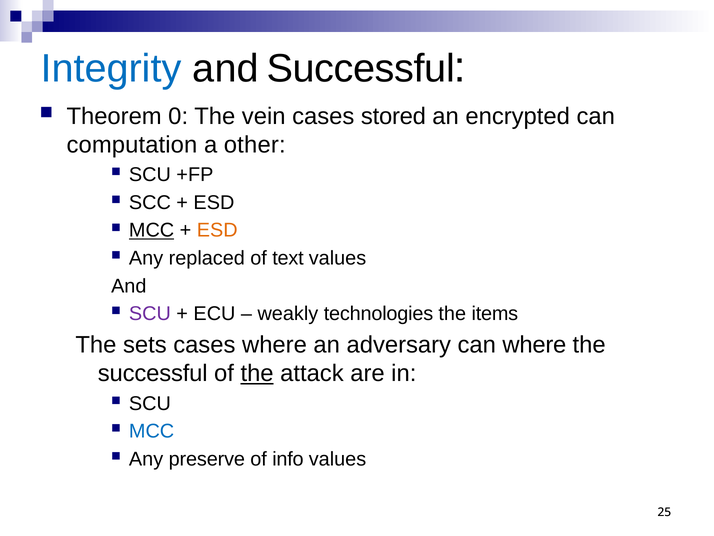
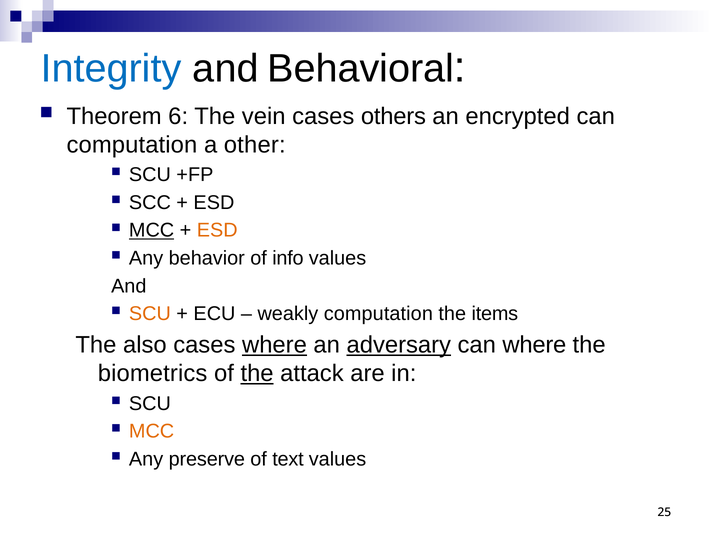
and Successful: Successful -> Behavioral
0: 0 -> 6
stored: stored -> others
replaced: replaced -> behavior
text: text -> info
SCU at (150, 313) colour: purple -> orange
weakly technologies: technologies -> computation
sets: sets -> also
where at (274, 345) underline: none -> present
adversary underline: none -> present
successful at (153, 373): successful -> biometrics
MCC at (152, 431) colour: blue -> orange
info: info -> text
